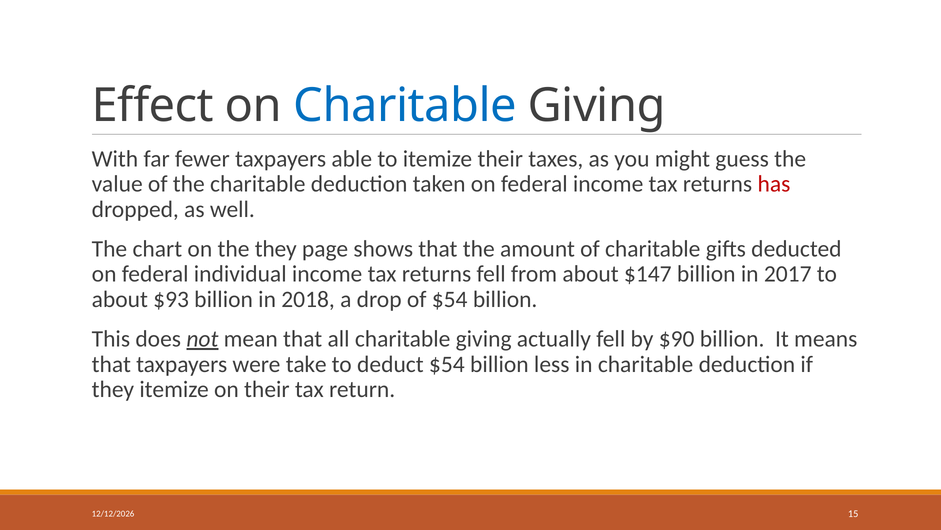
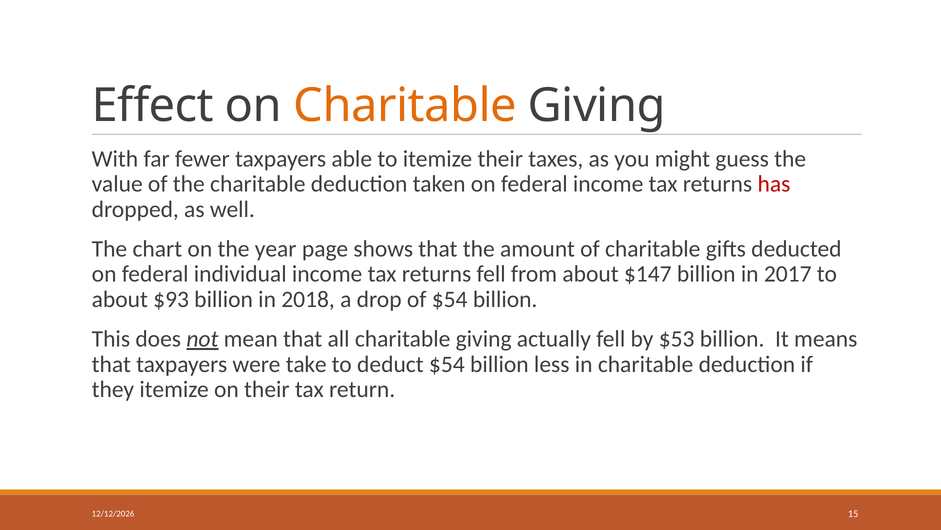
Charitable at (405, 105) colour: blue -> orange
the they: they -> year
$90: $90 -> $53
